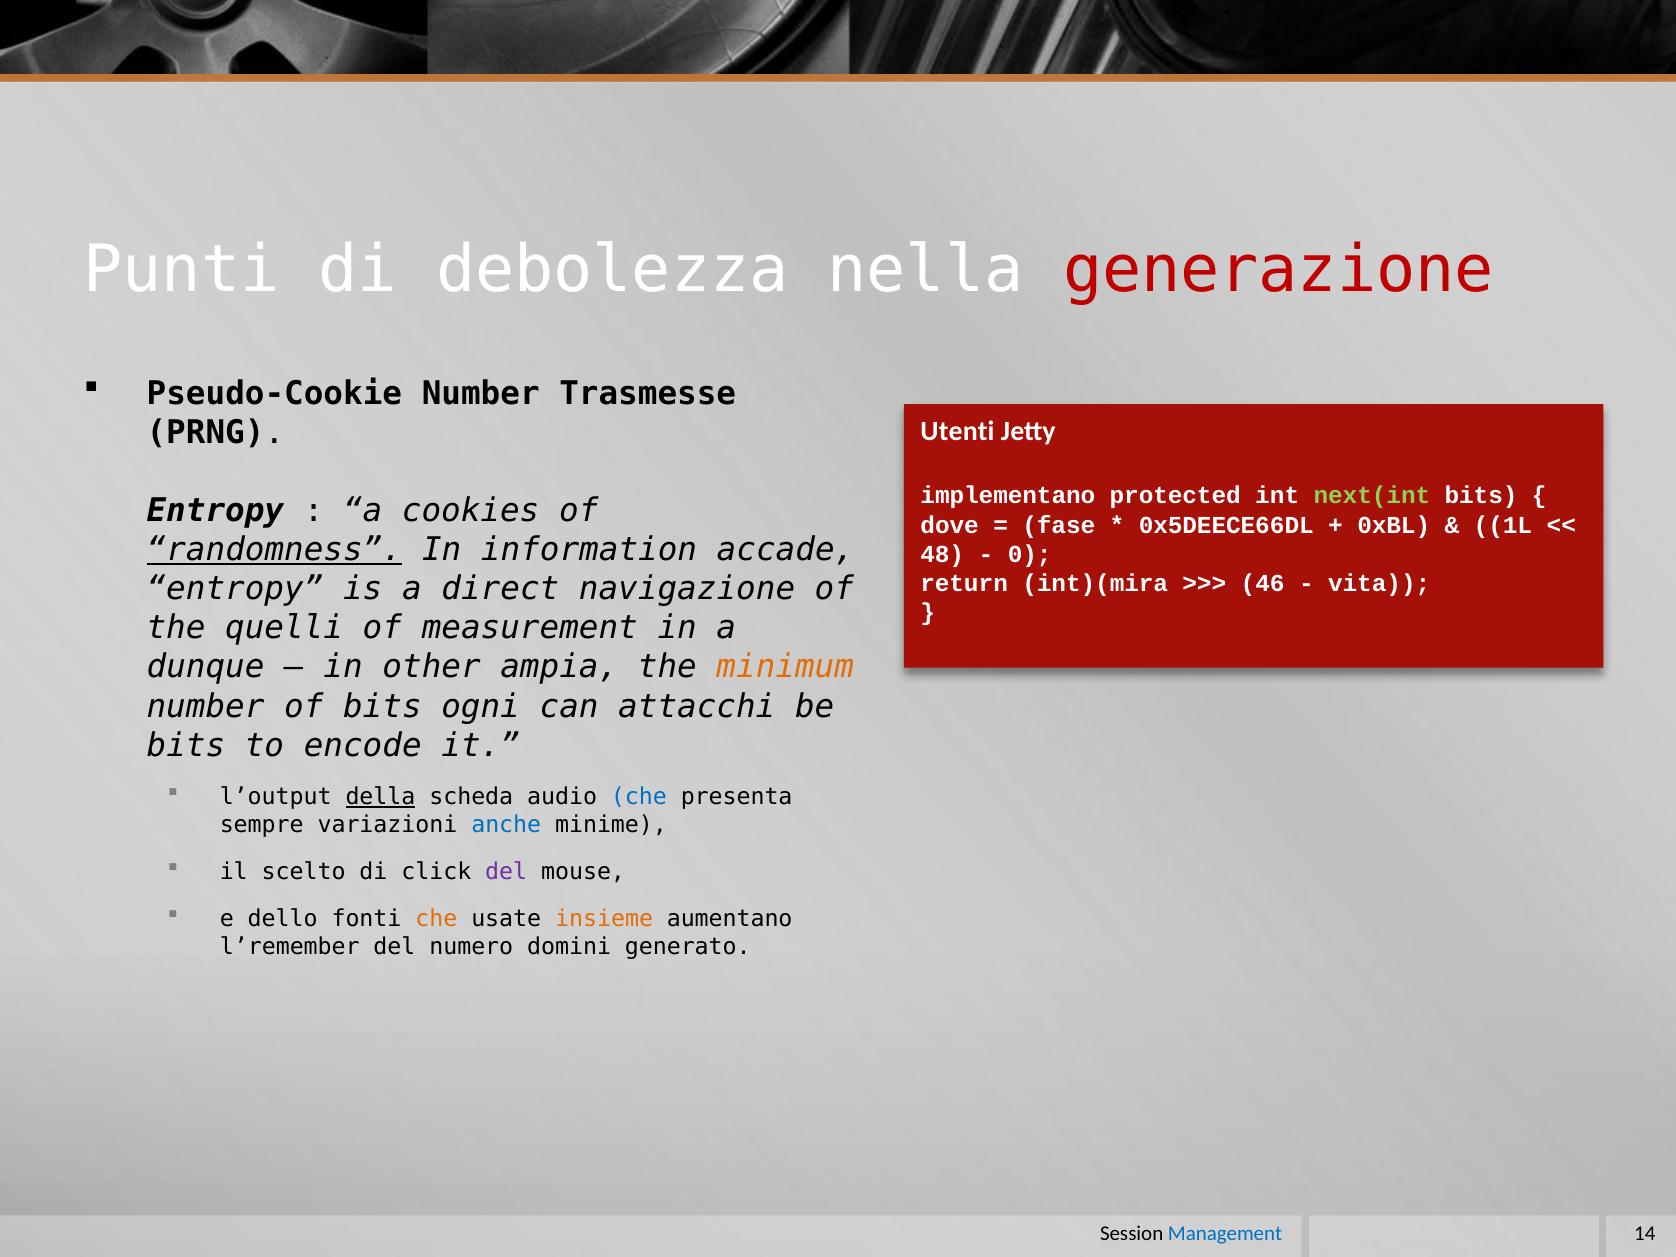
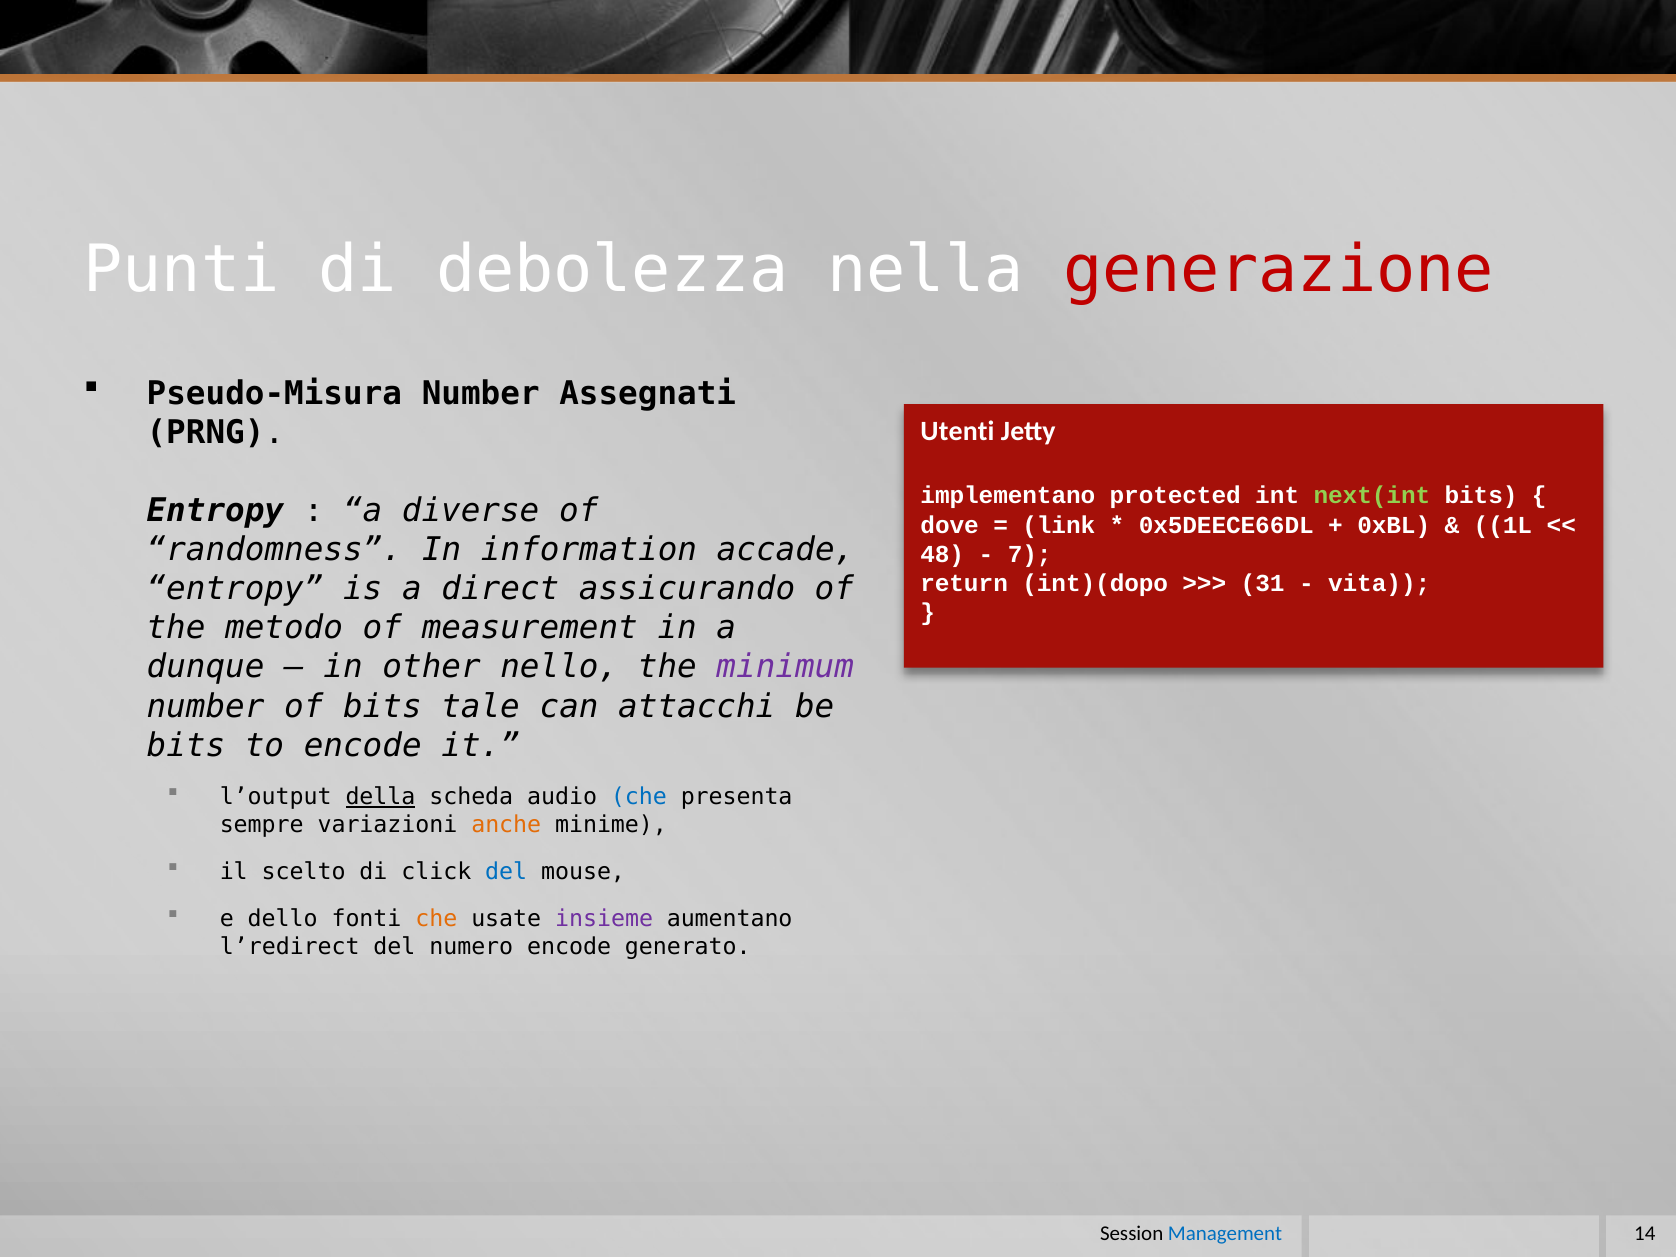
Pseudo-Cookie: Pseudo-Cookie -> Pseudo-Misura
Trasmesse: Trasmesse -> Assegnati
cookies: cookies -> diverse
fase: fase -> link
randomness underline: present -> none
0: 0 -> 7
int)(mira: int)(mira -> int)(dopo
46: 46 -> 31
navigazione: navigazione -> assicurando
quelli: quelli -> metodo
ampia: ampia -> nello
minimum colour: orange -> purple
ogni: ogni -> tale
anche colour: blue -> orange
del at (506, 872) colour: purple -> blue
insieme colour: orange -> purple
l’remember: l’remember -> l’redirect
numero domini: domini -> encode
